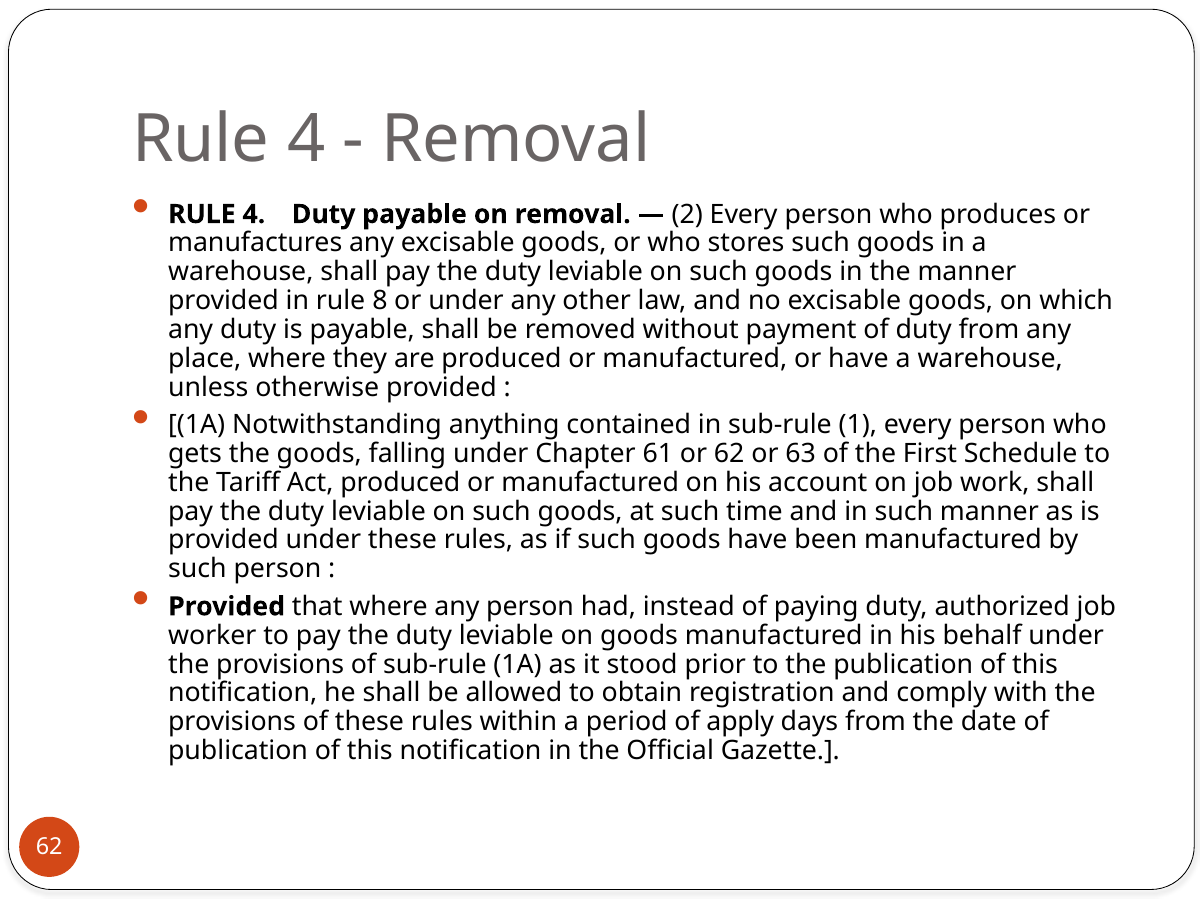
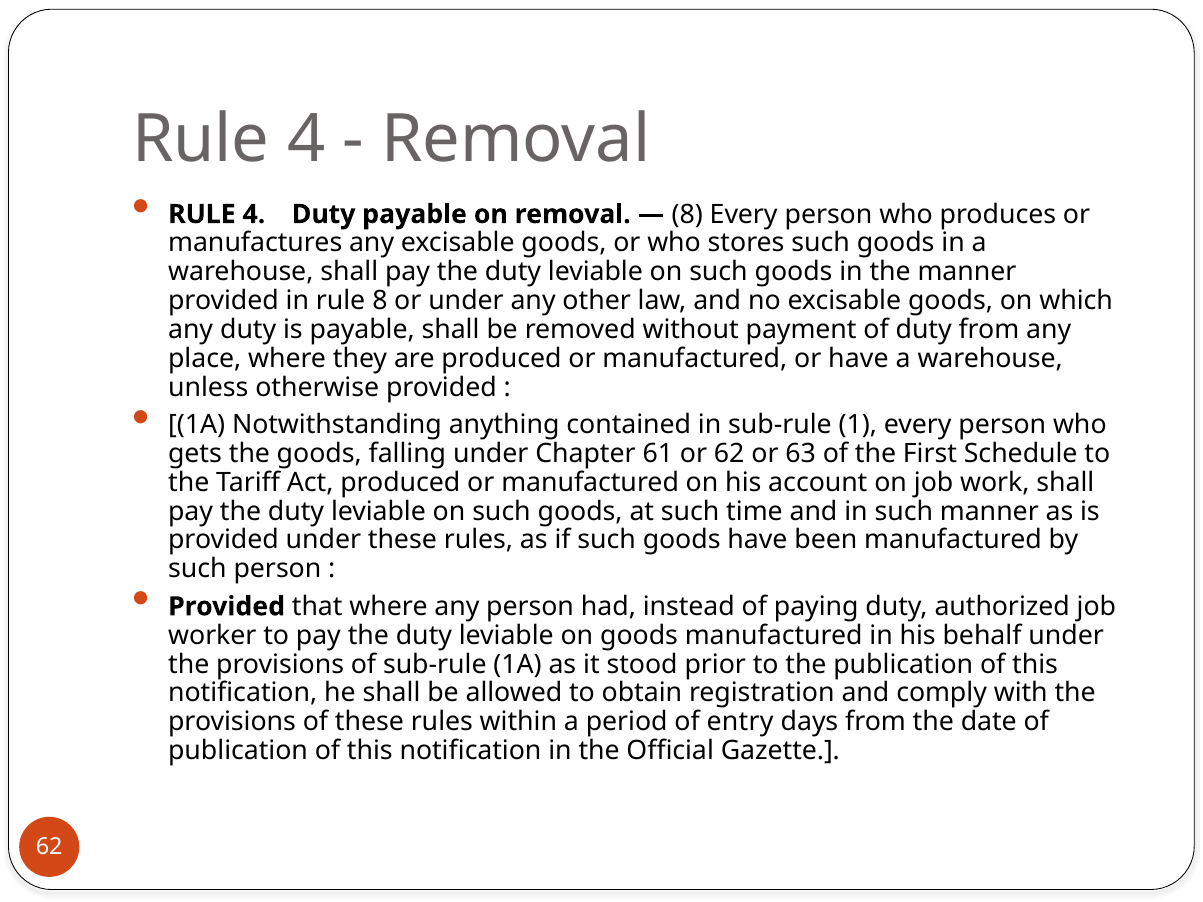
2 at (687, 214): 2 -> 8
apply: apply -> entry
